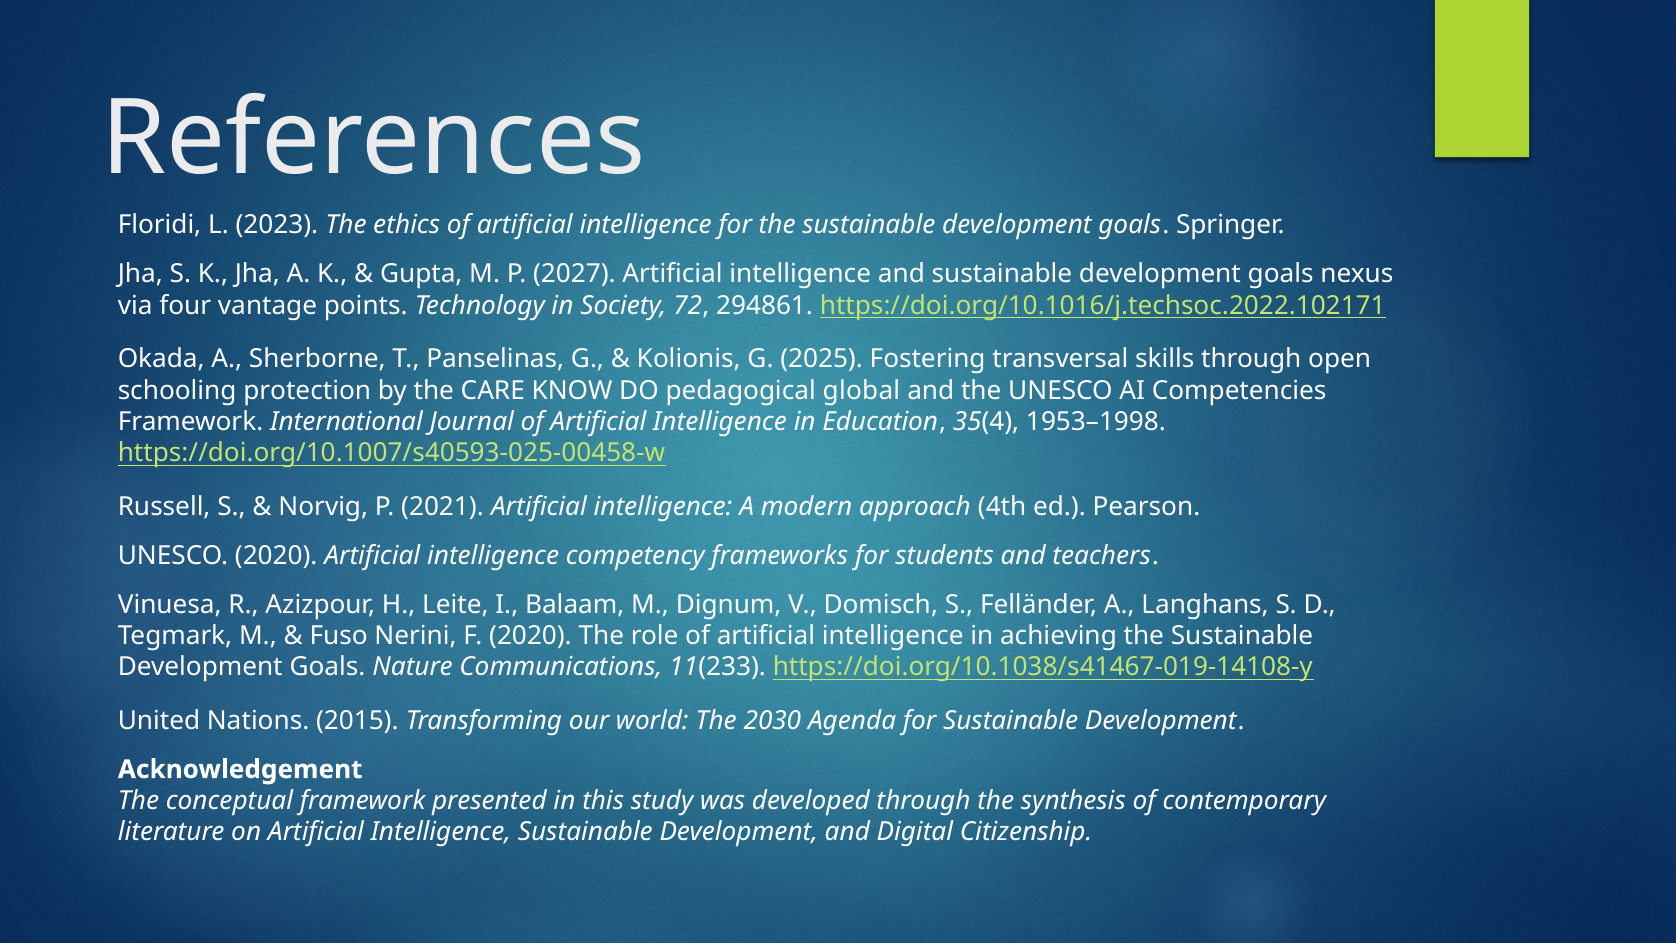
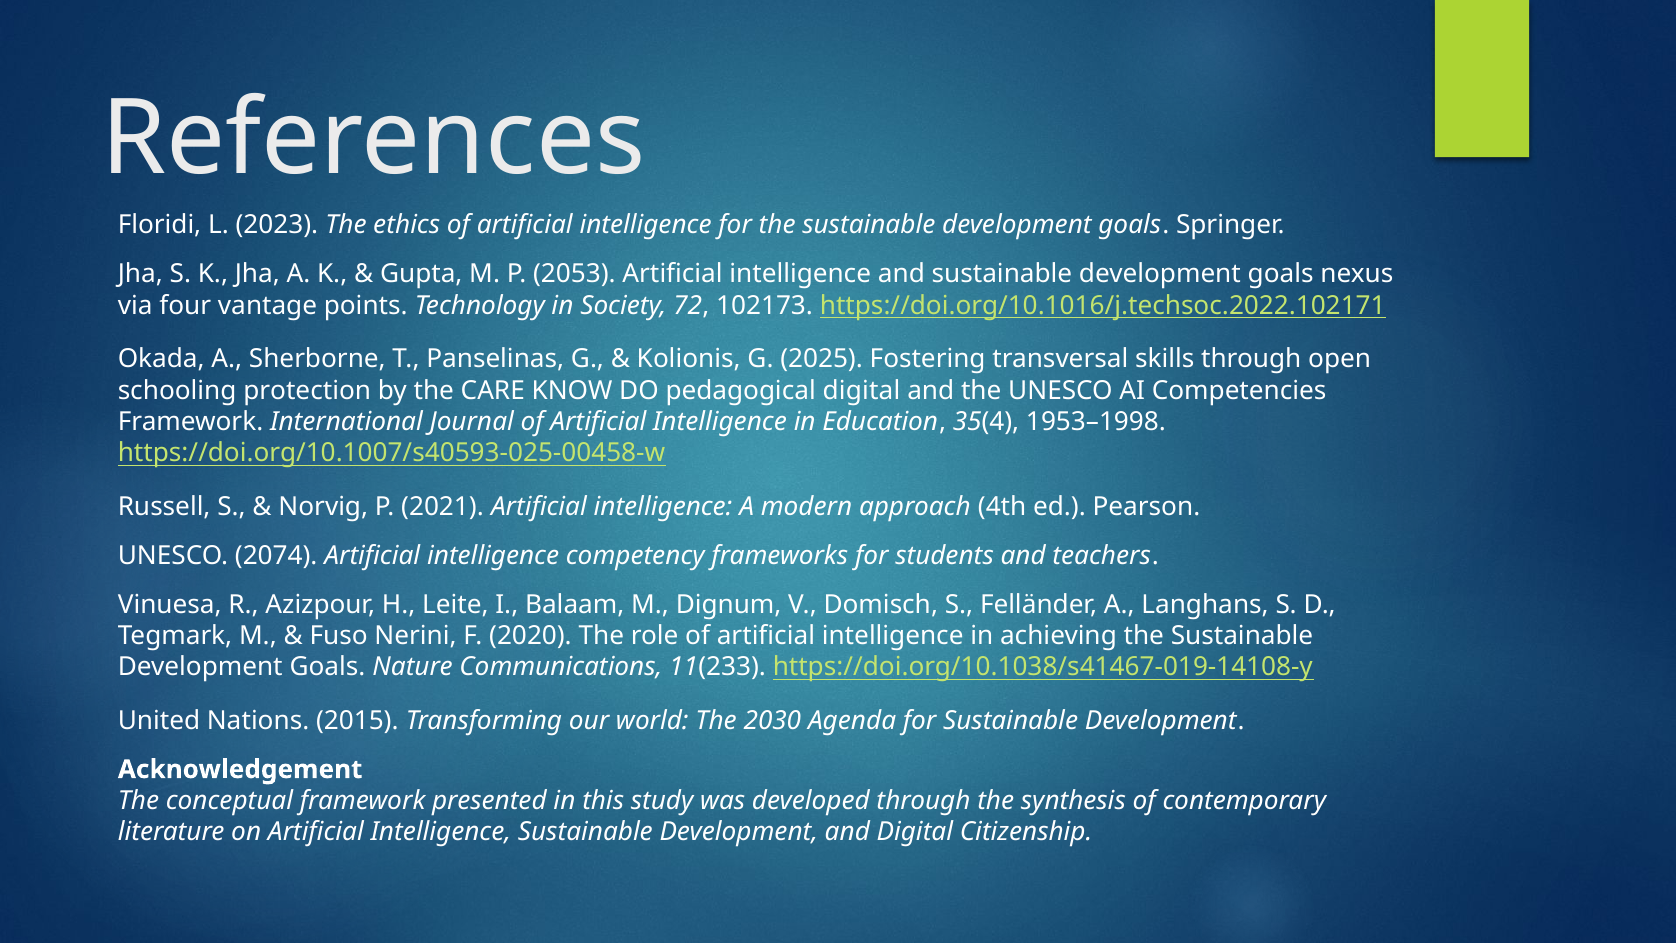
2027: 2027 -> 2053
294861: 294861 -> 102173
pedagogical global: global -> digital
UNESCO 2020: 2020 -> 2074
